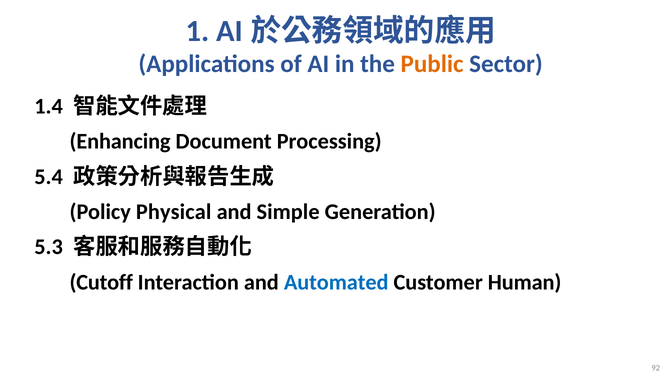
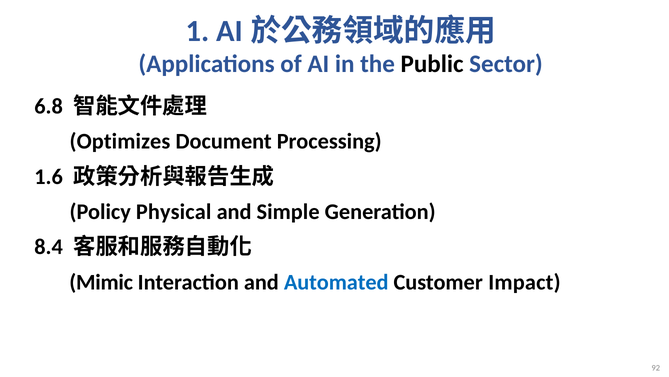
Public colour: orange -> black
1.4: 1.4 -> 6.8
Enhancing: Enhancing -> Optimizes
5.4: 5.4 -> 1.6
5.3: 5.3 -> 8.4
Cutoff: Cutoff -> Mimic
Human: Human -> Impact
